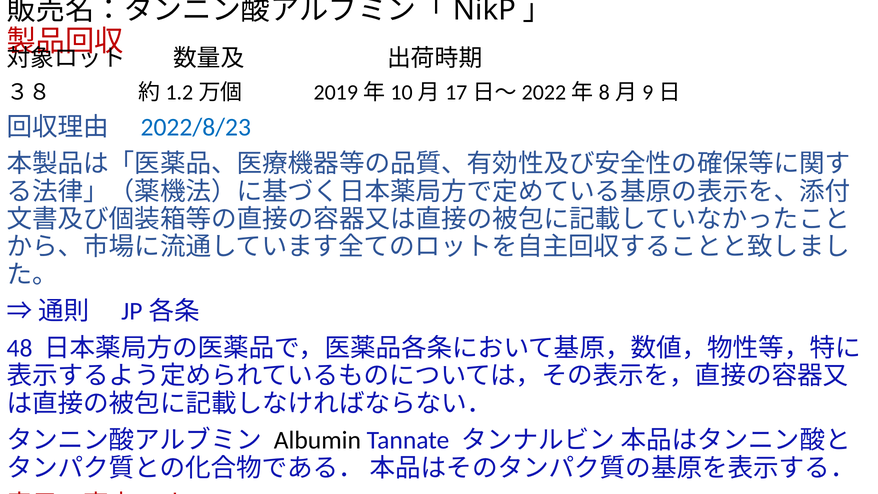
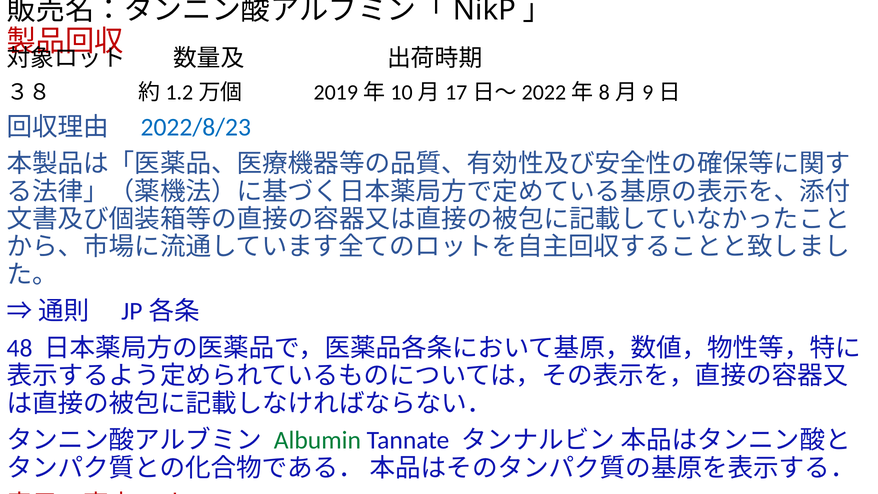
Albumin colour: black -> green
